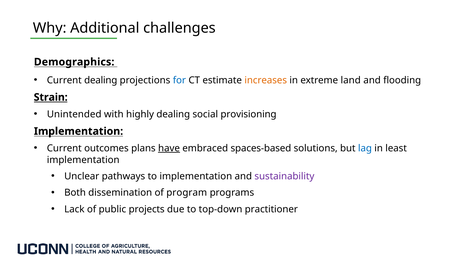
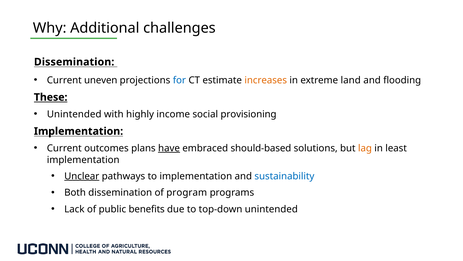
Demographics at (74, 62): Demographics -> Dissemination
Current dealing: dealing -> uneven
Strain: Strain -> These
highly dealing: dealing -> income
spaces-based: spaces-based -> should-based
lag colour: blue -> orange
Unclear underline: none -> present
sustainability colour: purple -> blue
projects: projects -> benefits
top-down practitioner: practitioner -> unintended
